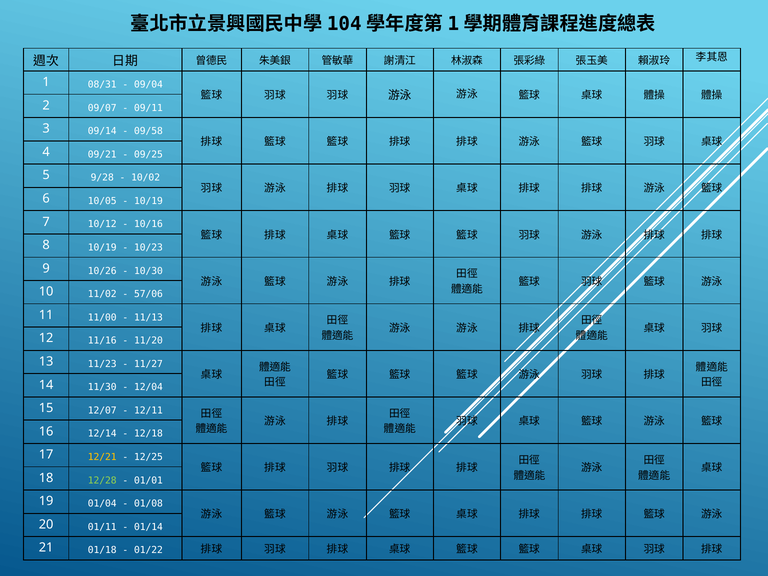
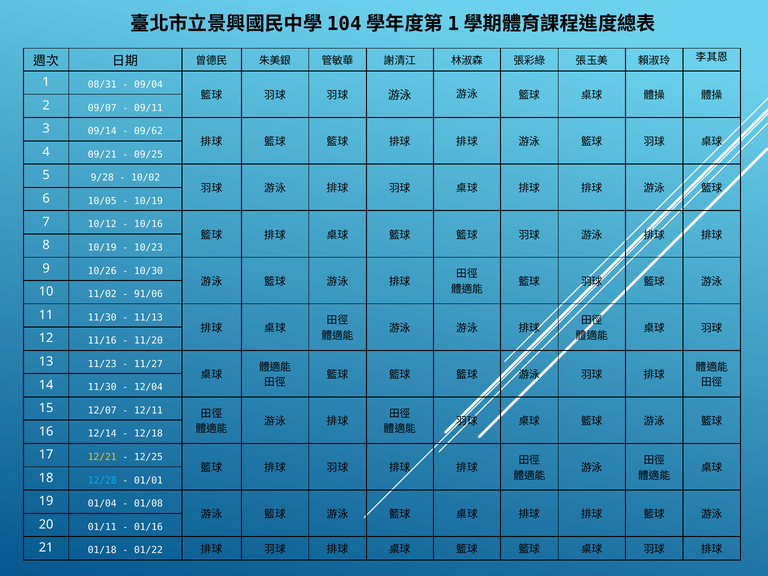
09/58: 09/58 -> 09/62
57/06: 57/06 -> 91/06
11 11/00: 11/00 -> 11/30
12/28 colour: light green -> light blue
01/14: 01/14 -> 01/16
